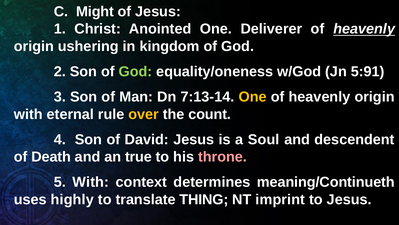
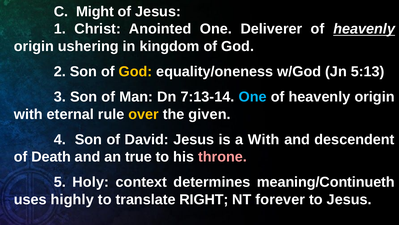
God at (135, 71) colour: light green -> yellow
5:91: 5:91 -> 5:13
One at (253, 97) colour: yellow -> light blue
count: count -> given
a Soul: Soul -> With
5 With: With -> Holy
THING: THING -> RIGHT
imprint: imprint -> forever
